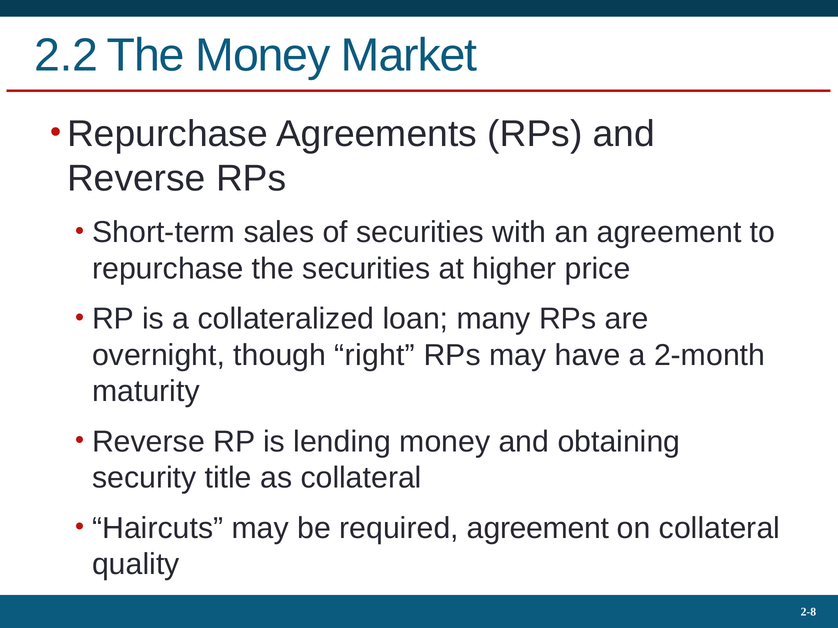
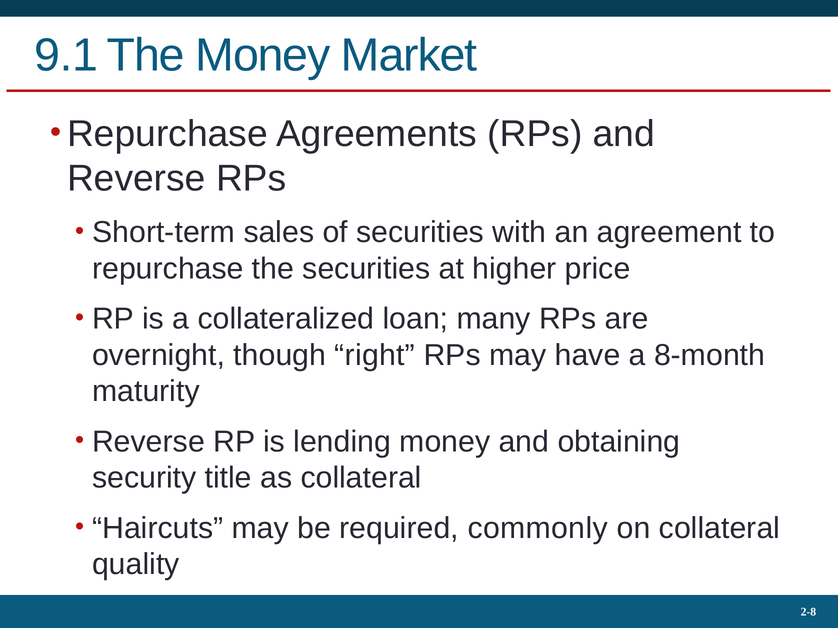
2.2: 2.2 -> 9.1
2-month: 2-month -> 8-month
required agreement: agreement -> commonly
